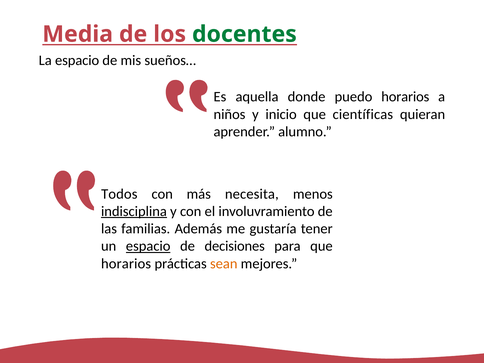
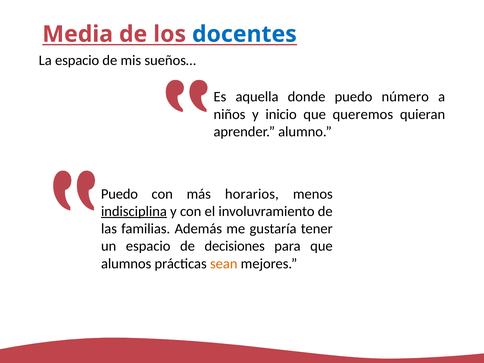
docentes colour: green -> blue
puedo horarios: horarios -> número
científicas: científicas -> queremos
Todos at (119, 194): Todos -> Puedo
necesita: necesita -> horarios
espacio at (148, 246) underline: present -> none
horarios at (126, 264): horarios -> alumnos
